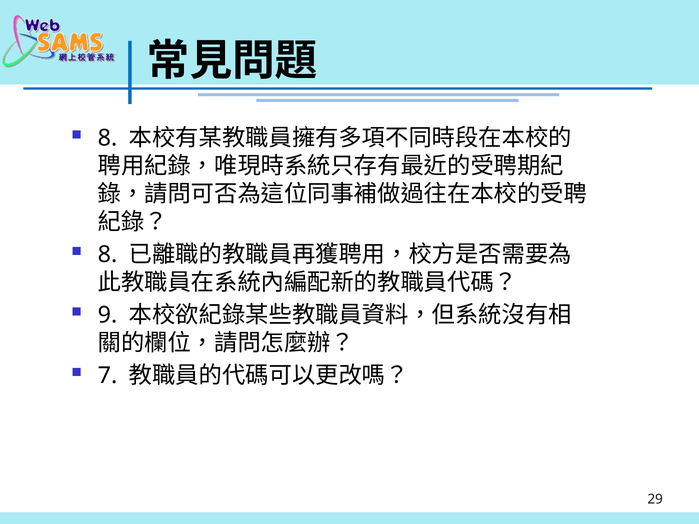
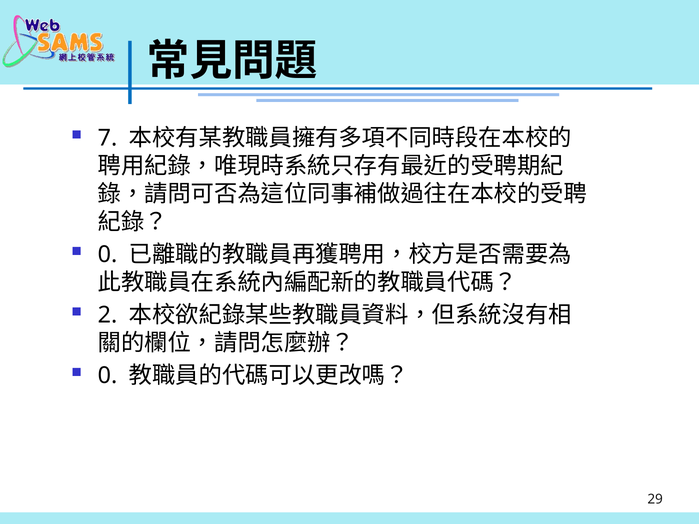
8 at (107, 138): 8 -> 7
8 at (107, 255): 8 -> 0
9: 9 -> 2
7 at (107, 376): 7 -> 0
